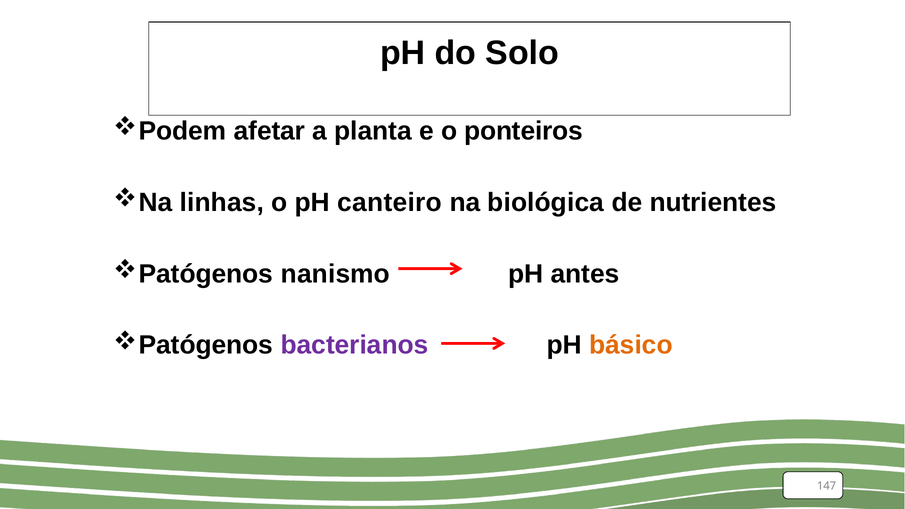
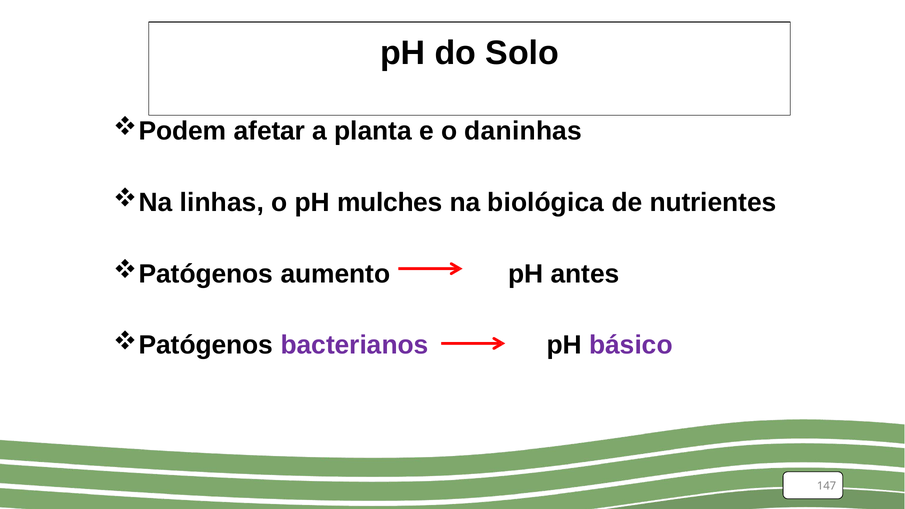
ponteiros: ponteiros -> daninhas
canteiro: canteiro -> mulches
nanismo: nanismo -> aumento
básico colour: orange -> purple
